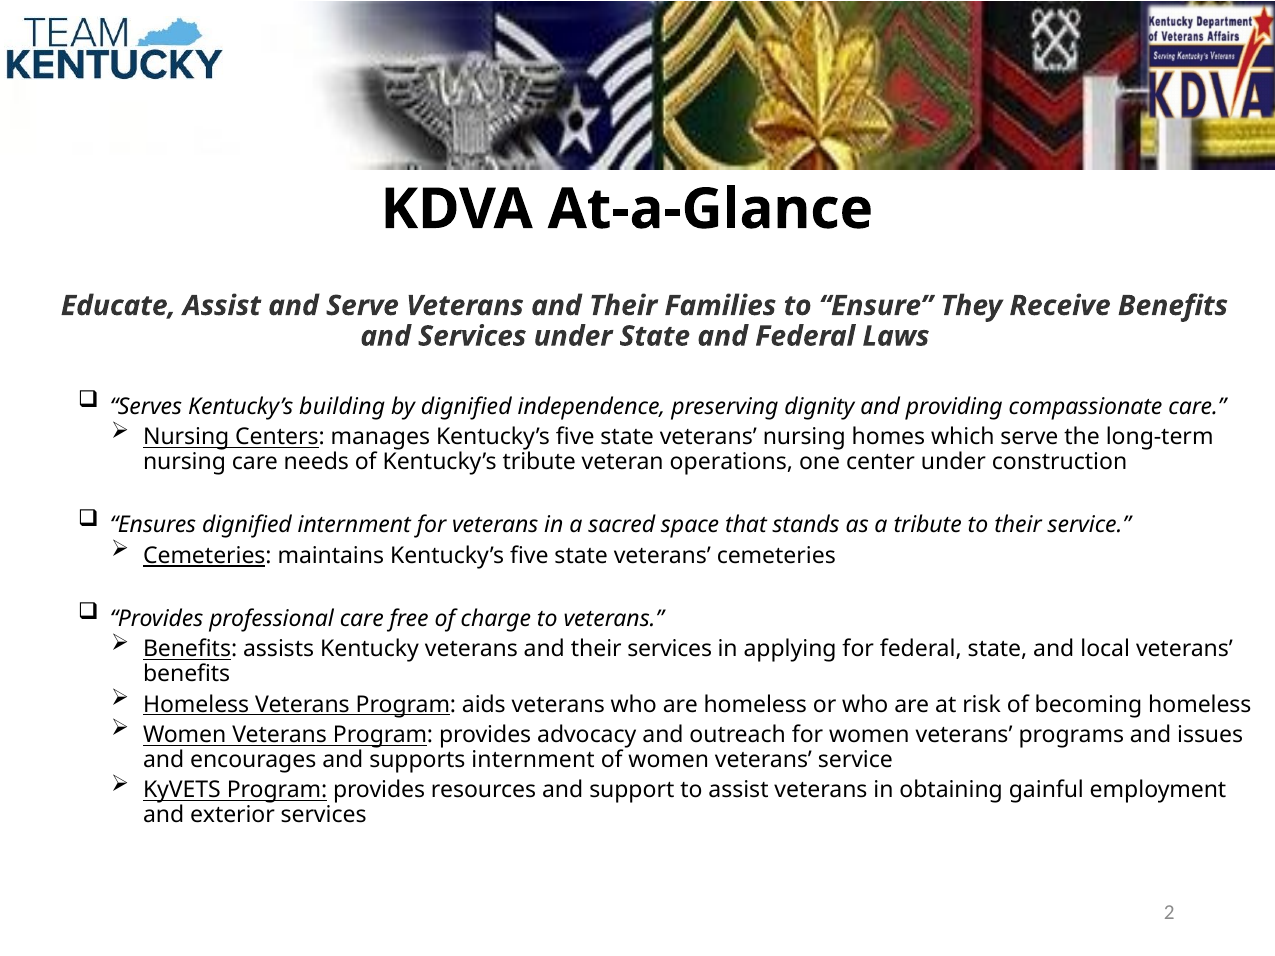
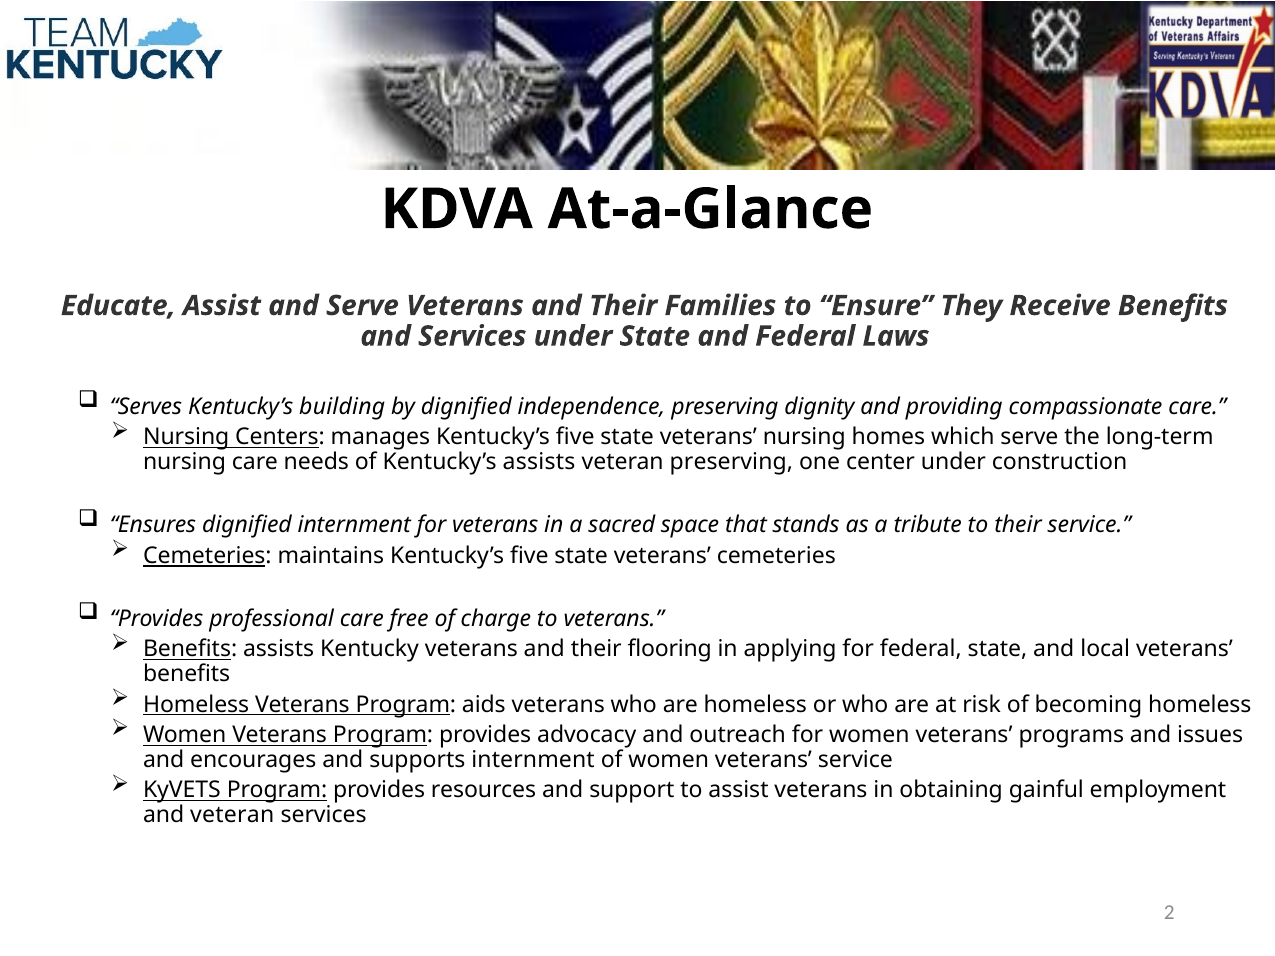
Kentucky’s tribute: tribute -> assists
veteran operations: operations -> preserving
their services: services -> flooring
and exterior: exterior -> veteran
